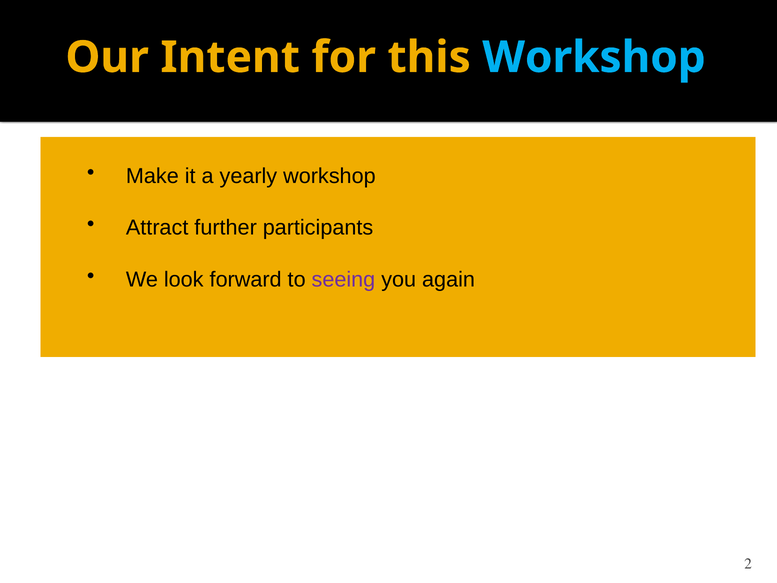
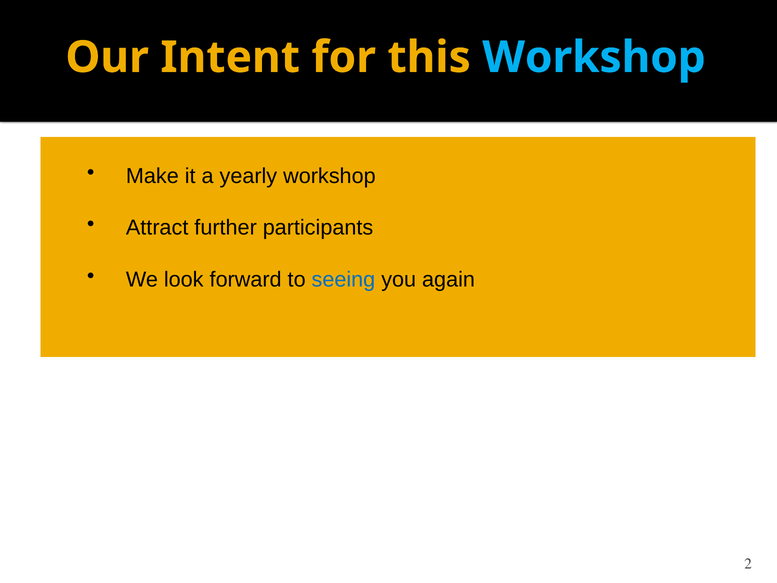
seeing colour: purple -> blue
